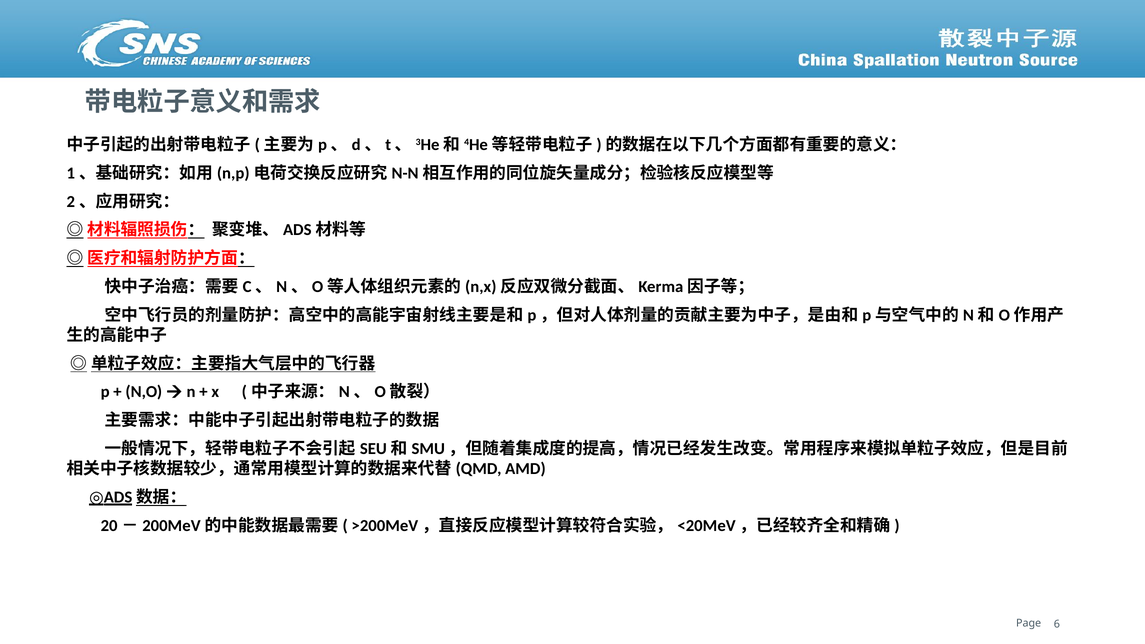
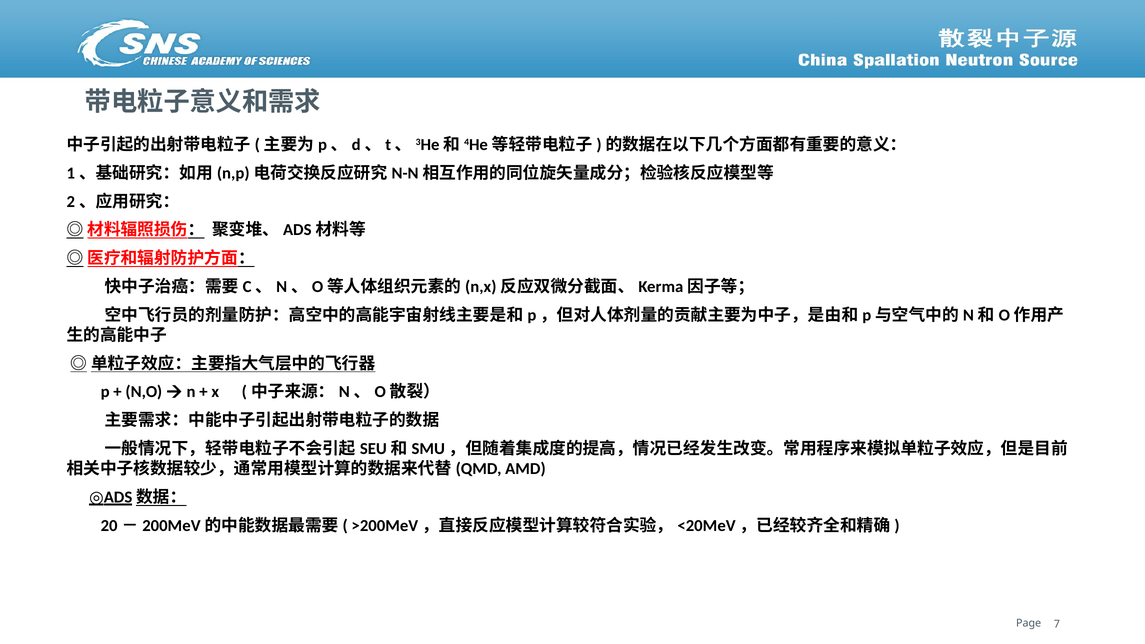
6: 6 -> 7
